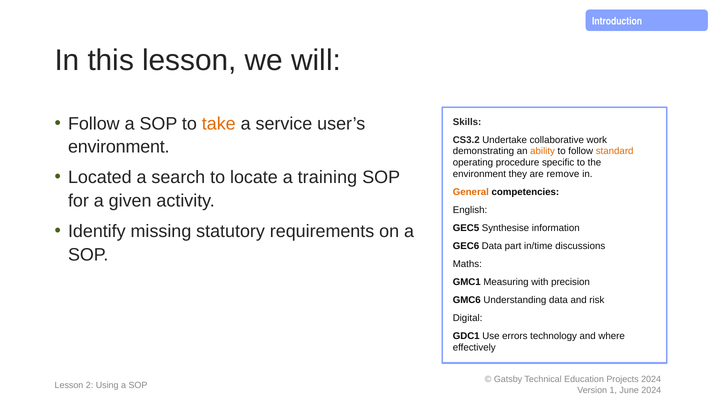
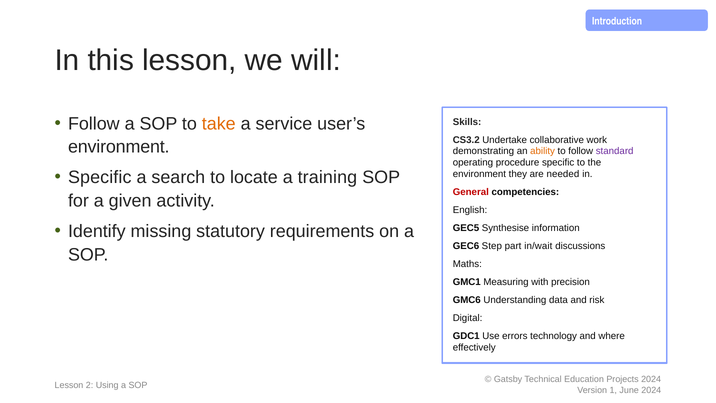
standard colour: orange -> purple
Located at (100, 177): Located -> Specific
remove: remove -> needed
General colour: orange -> red
GEC6 Data: Data -> Step
in/time: in/time -> in/wait
